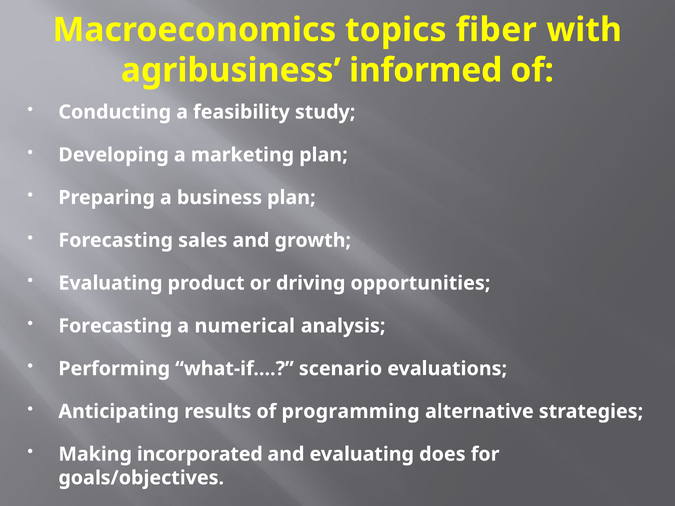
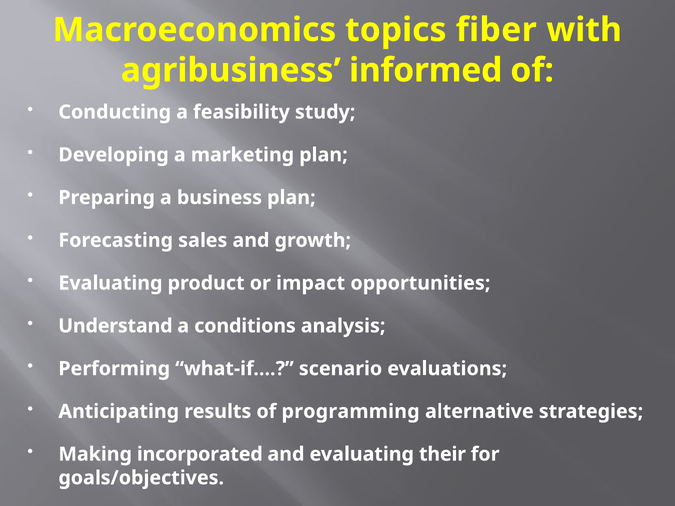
driving: driving -> impact
Forecasting at (115, 326): Forecasting -> Understand
numerical: numerical -> conditions
does: does -> their
